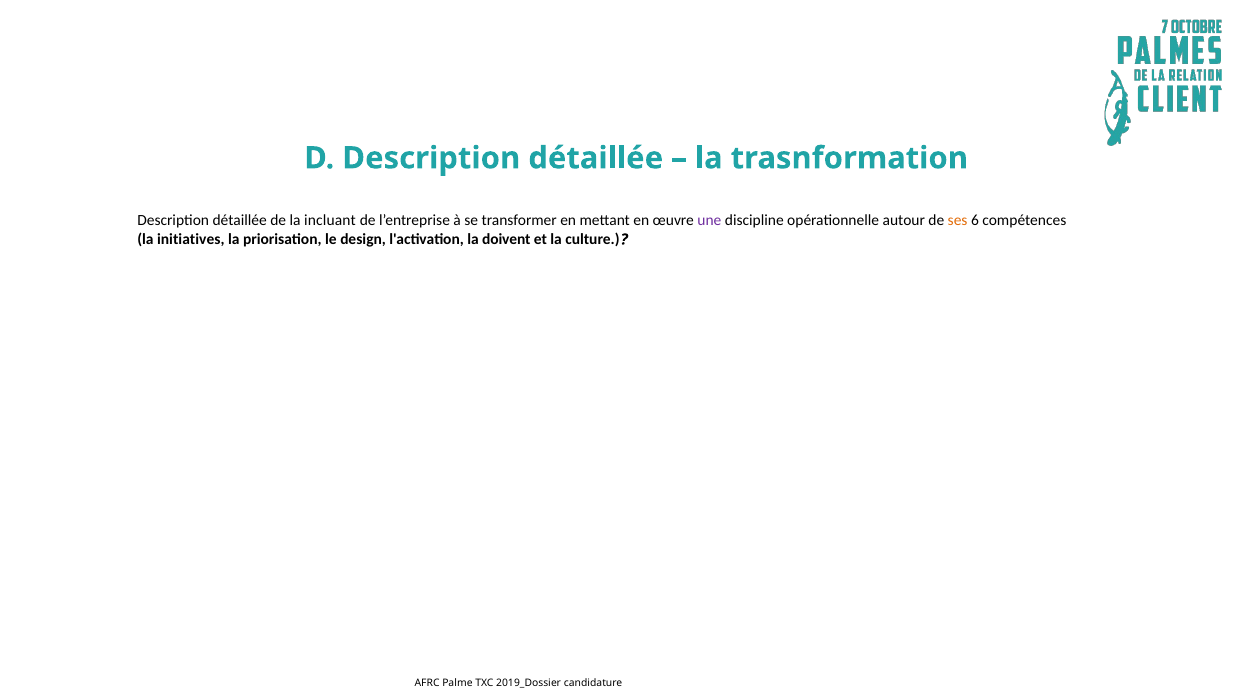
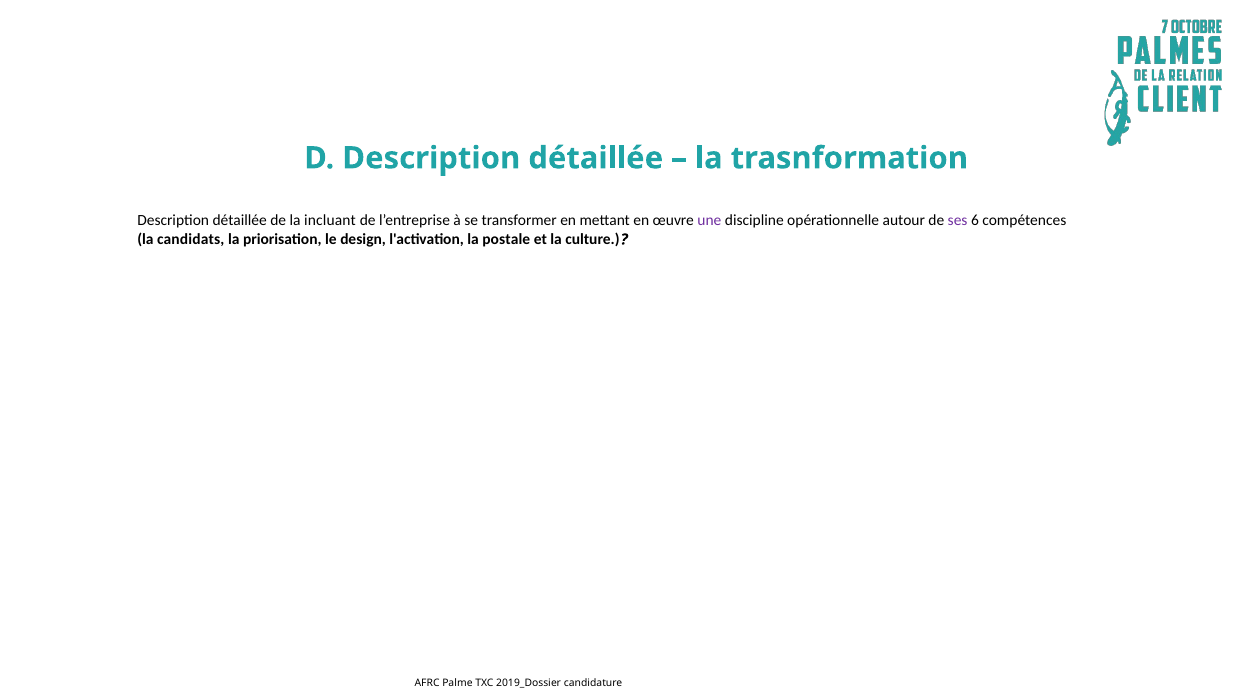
ses colour: orange -> purple
initiatives: initiatives -> candidats
doivent: doivent -> postale
